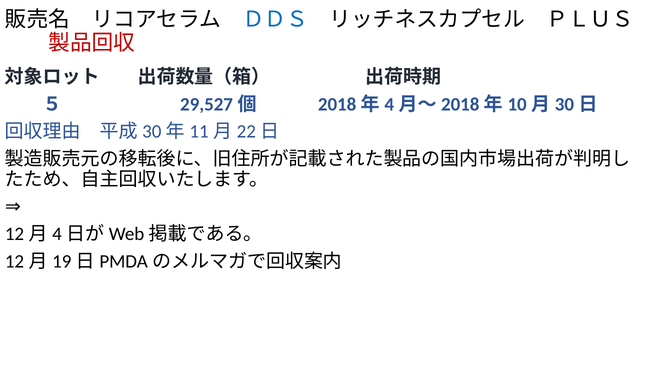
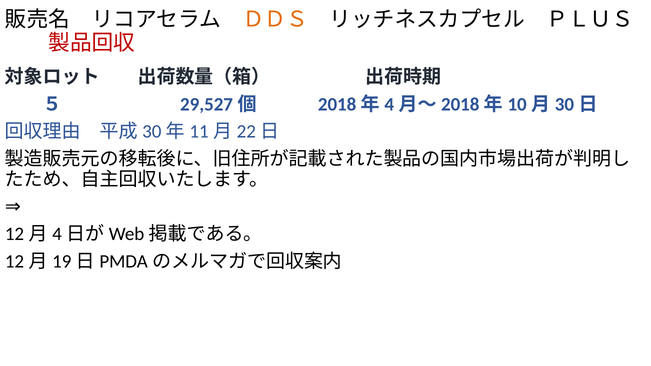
ＤＤＳ colour: blue -> orange
